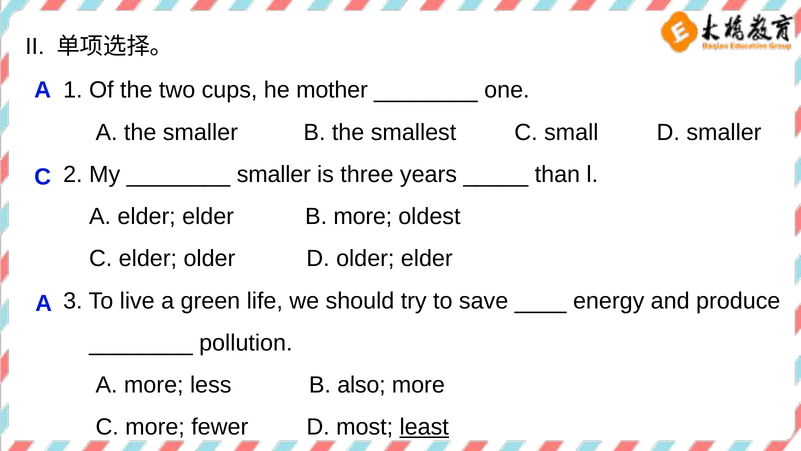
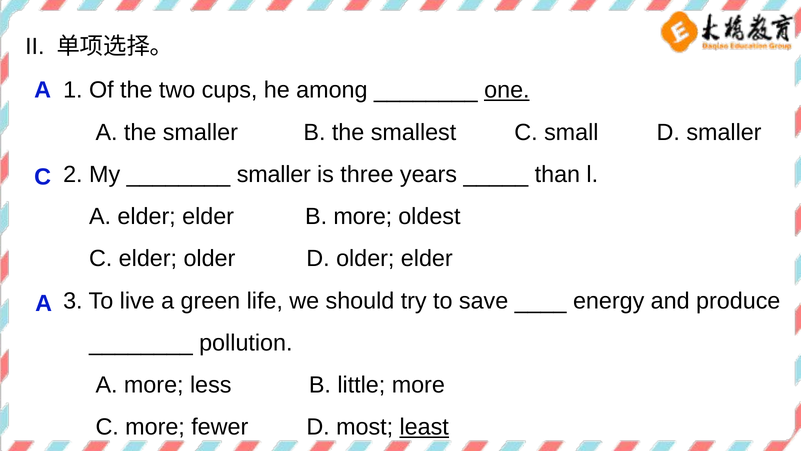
mother: mother -> among
one underline: none -> present
also: also -> little
